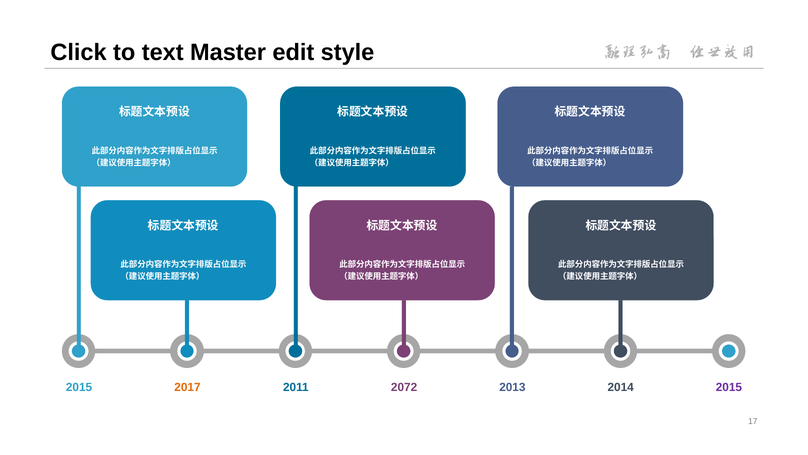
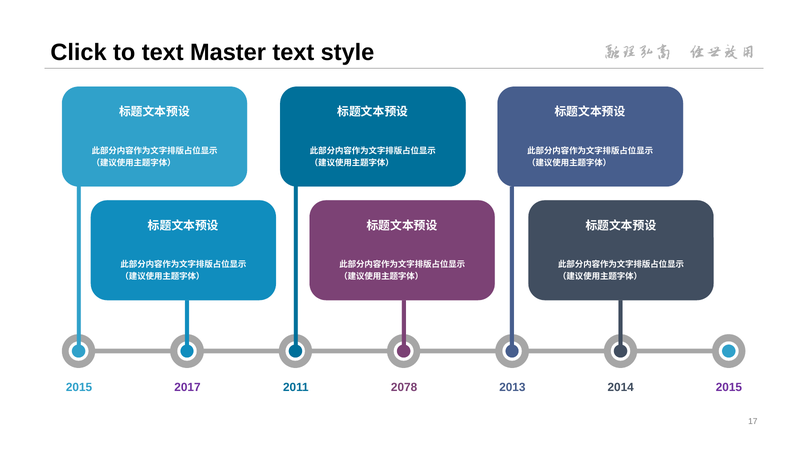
Master edit: edit -> text
2017 colour: orange -> purple
2072: 2072 -> 2078
